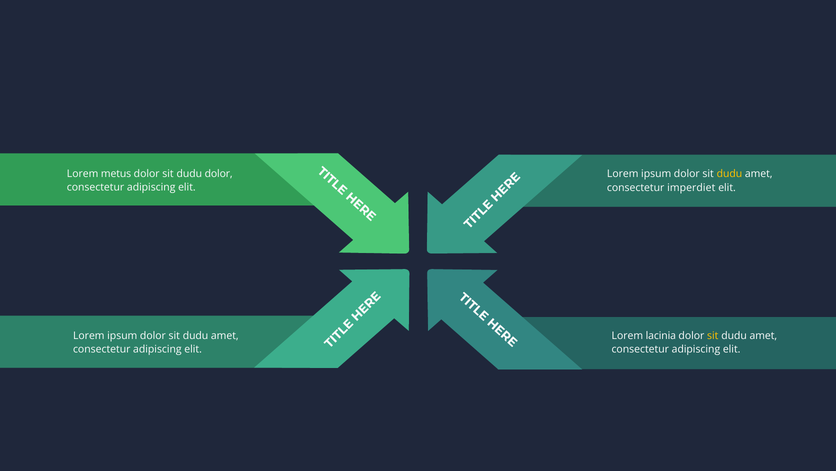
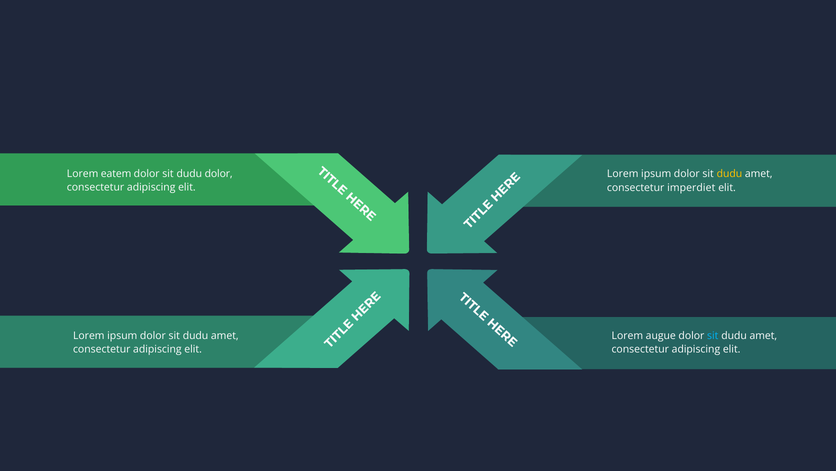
metus: metus -> eatem
lacinia: lacinia -> augue
sit at (713, 335) colour: yellow -> light blue
